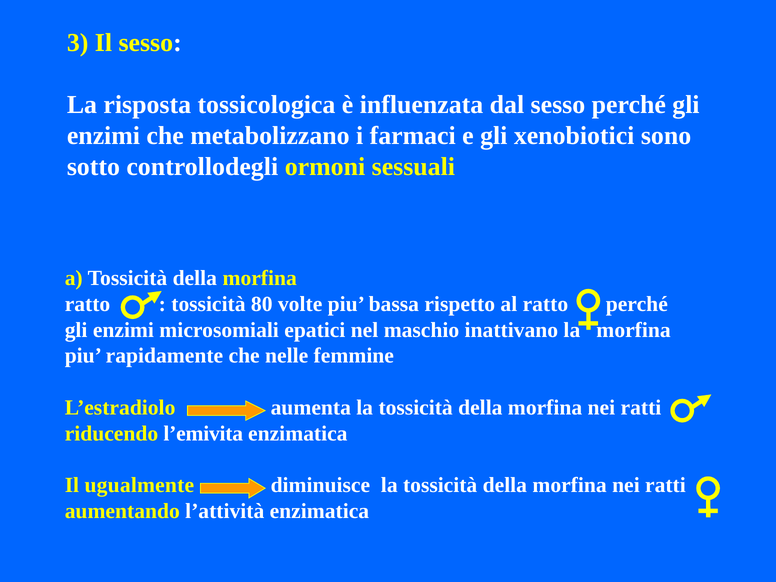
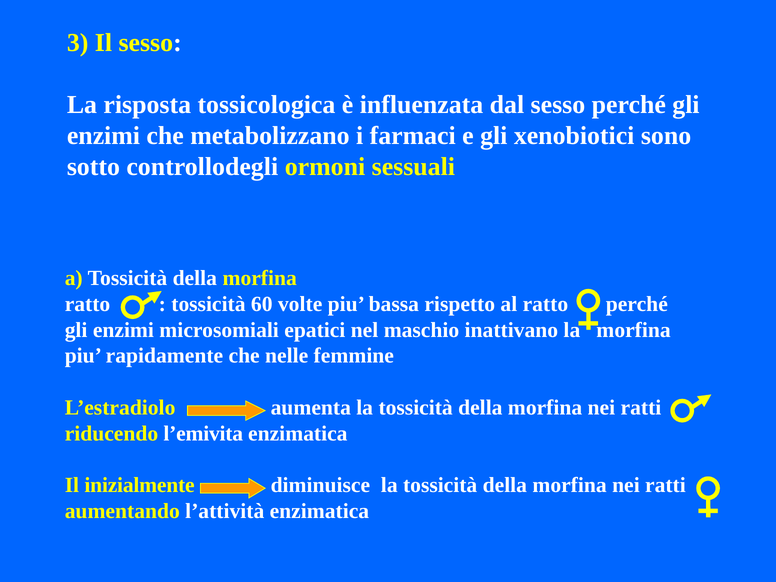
80: 80 -> 60
ugualmente: ugualmente -> inizialmente
